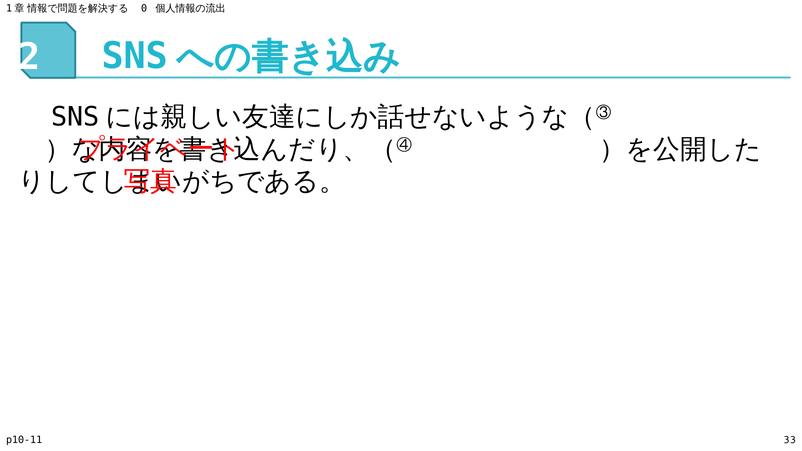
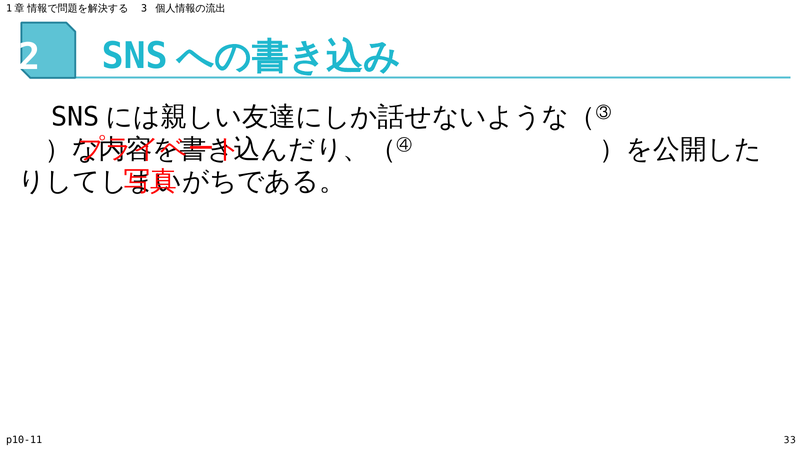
0: 0 -> 3
